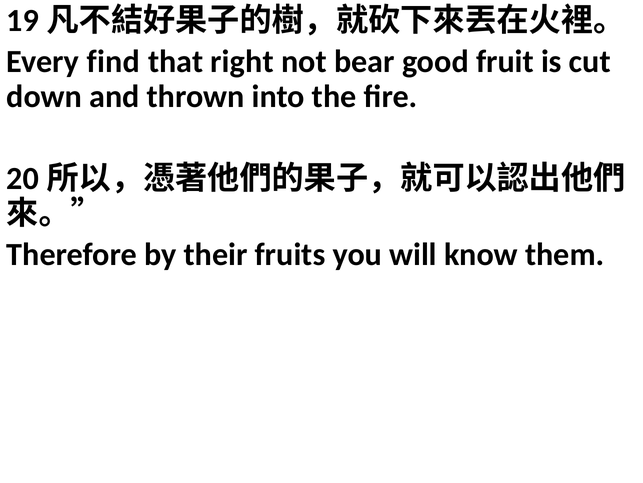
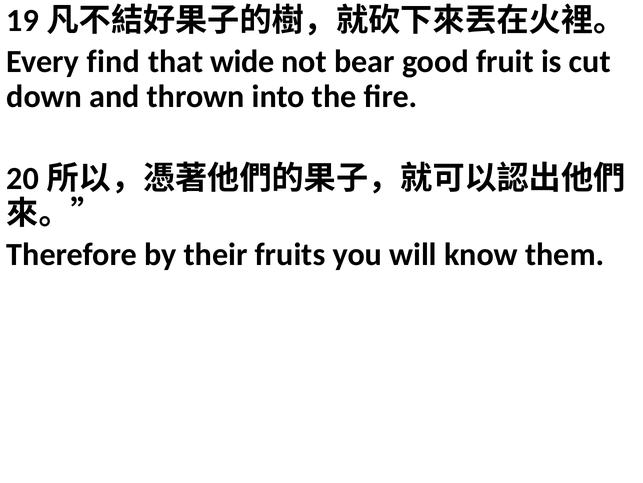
right: right -> wide
